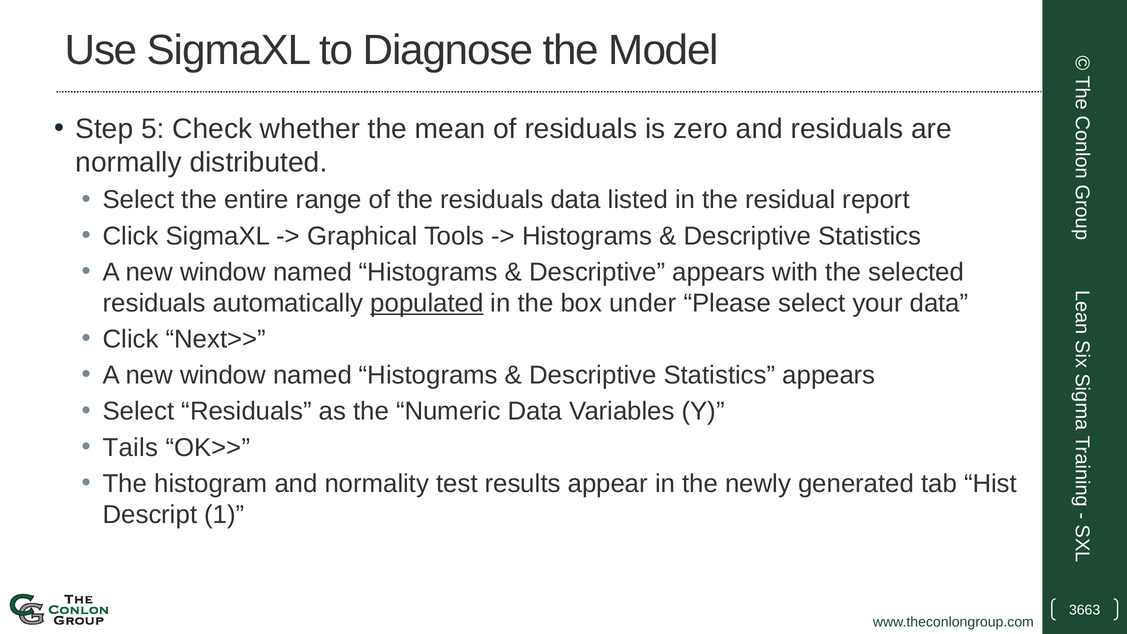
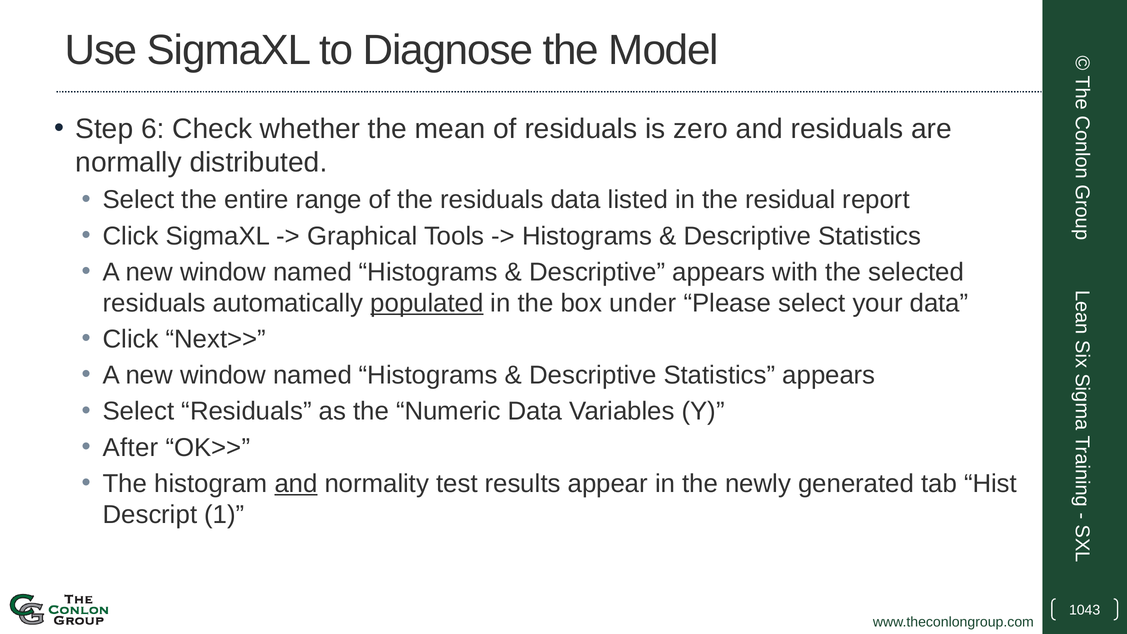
5: 5 -> 6
Tails: Tails -> After
and at (296, 484) underline: none -> present
3663: 3663 -> 1043
